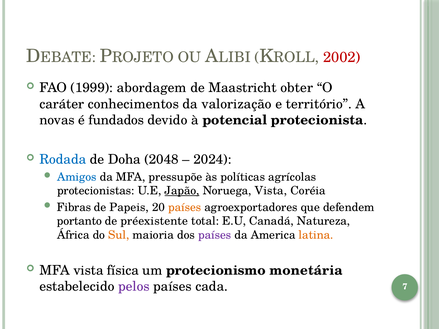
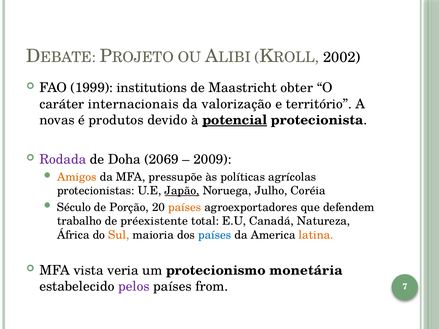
2002 colour: red -> black
abordagem: abordagem -> institutions
conhecimentos: conhecimentos -> internacionais
fundados: fundados -> produtos
potencial underline: none -> present
Rodada colour: blue -> purple
2048: 2048 -> 2069
2024: 2024 -> 2009
Amigos colour: blue -> orange
Noruega Vista: Vista -> Julho
Fibras: Fibras -> Século
Papeis: Papeis -> Porção
portanto: portanto -> trabalho
países at (215, 235) colour: purple -> blue
física: física -> veria
cada: cada -> from
